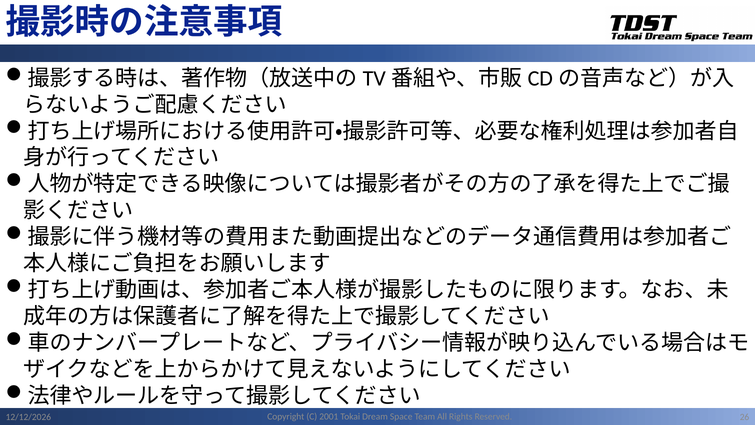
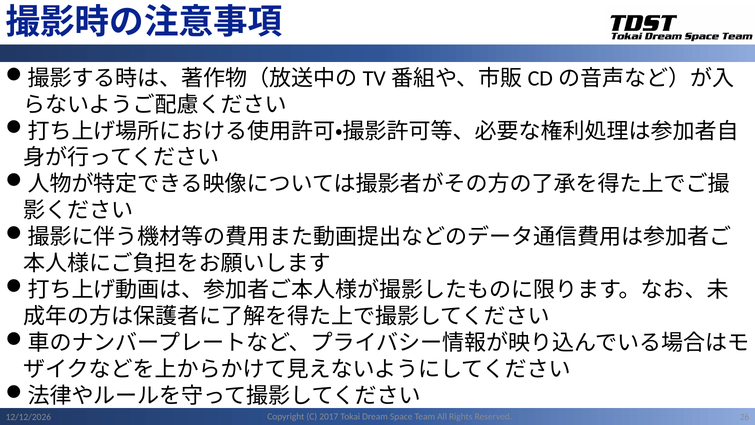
2001: 2001 -> 2017
